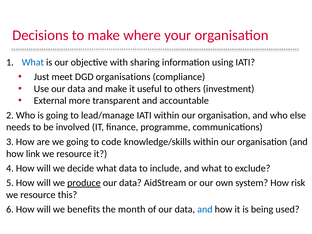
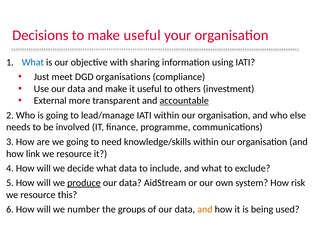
make where: where -> useful
accountable underline: none -> present
code: code -> need
benefits: benefits -> number
month: month -> groups
and at (205, 209) colour: blue -> orange
